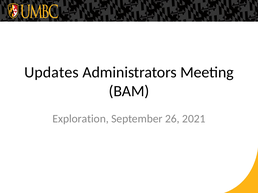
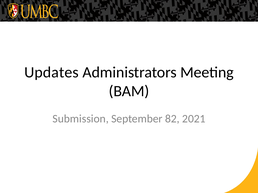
Exploration: Exploration -> Submission
26: 26 -> 82
